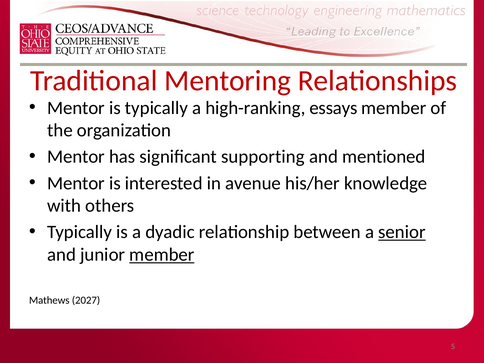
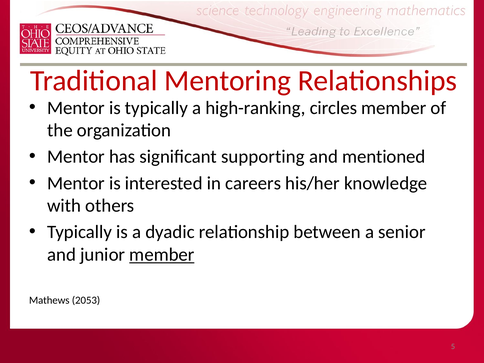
essays: essays -> circles
avenue: avenue -> careers
senior underline: present -> none
2027: 2027 -> 2053
